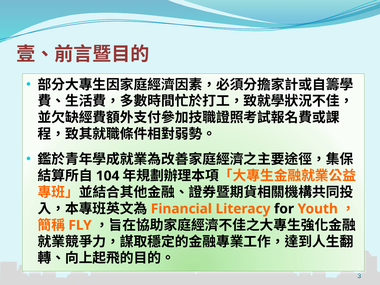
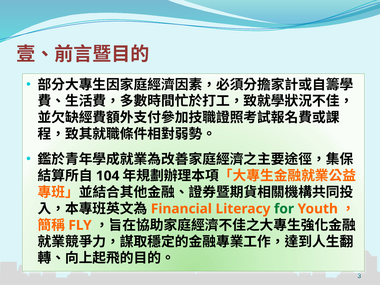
for colour: black -> green
